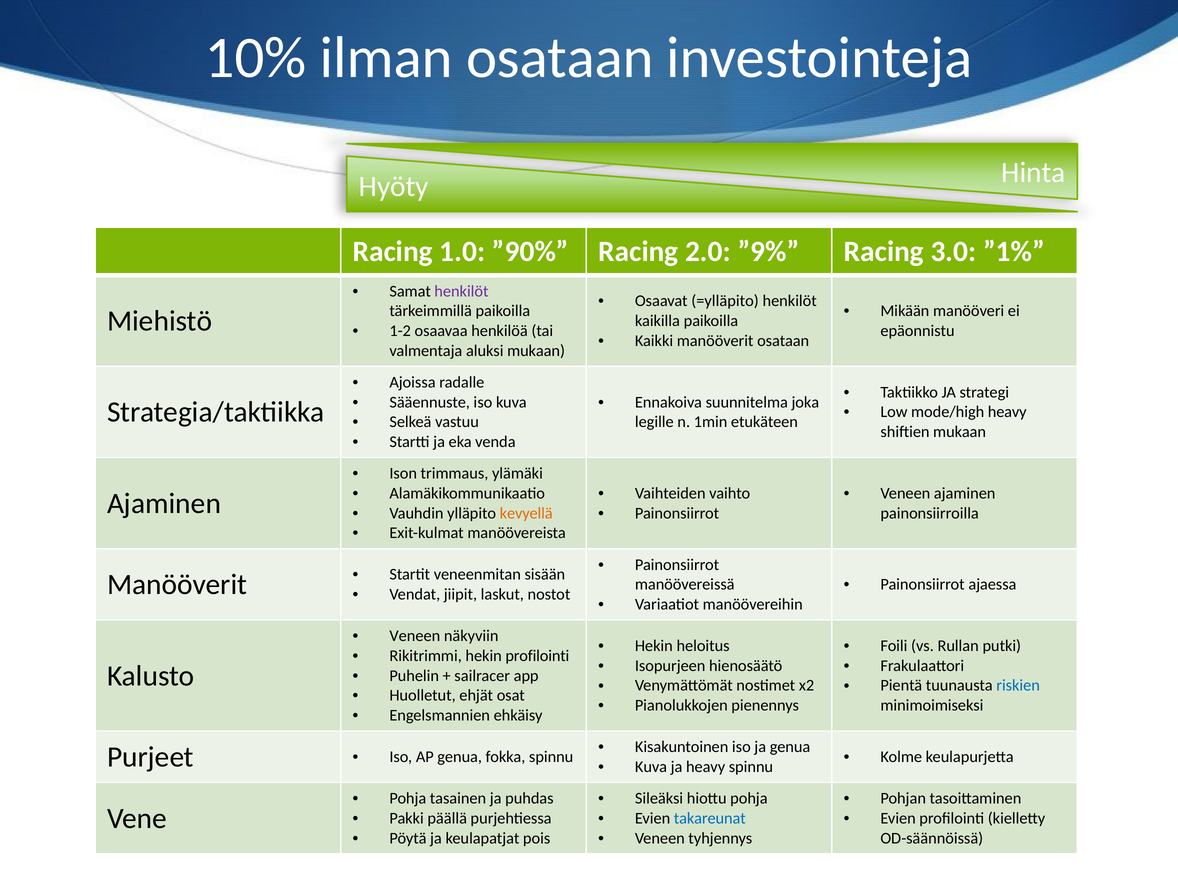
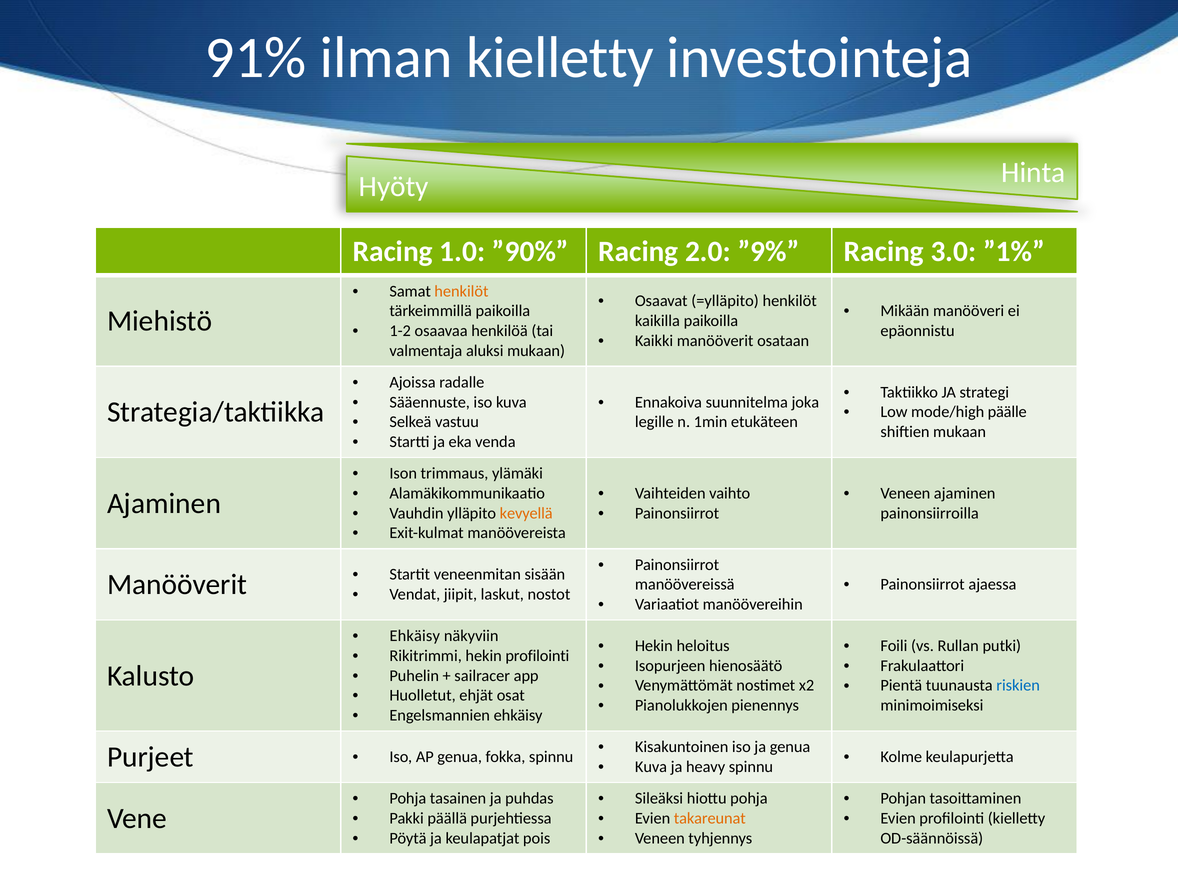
10%: 10% -> 91%
ilman osataan: osataan -> kielletty
henkilöt at (461, 291) colour: purple -> orange
mode/high heavy: heavy -> päälle
Veneen at (415, 636): Veneen -> Ehkäisy
takareunat colour: blue -> orange
